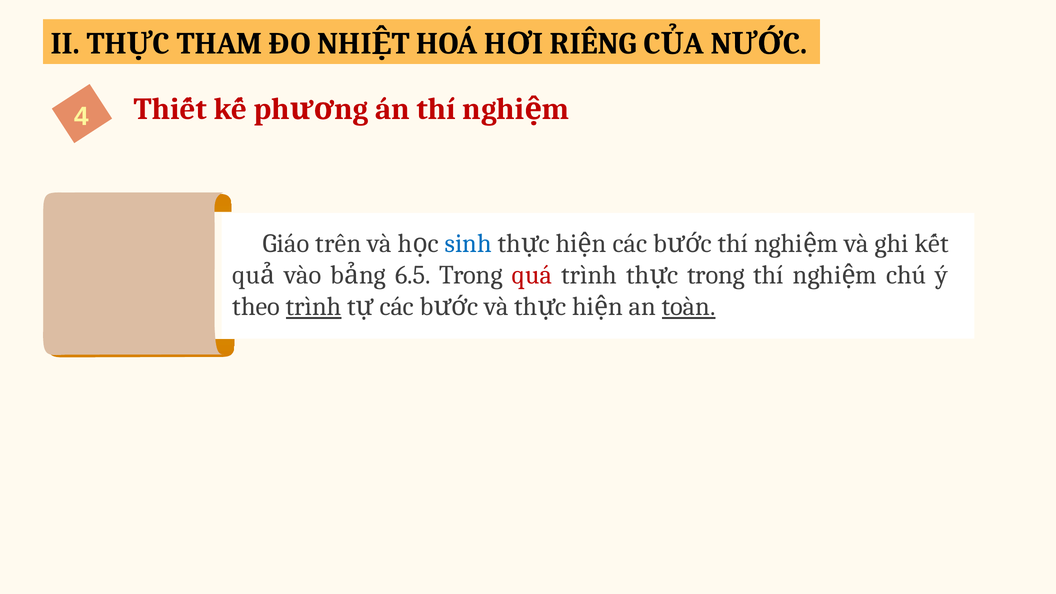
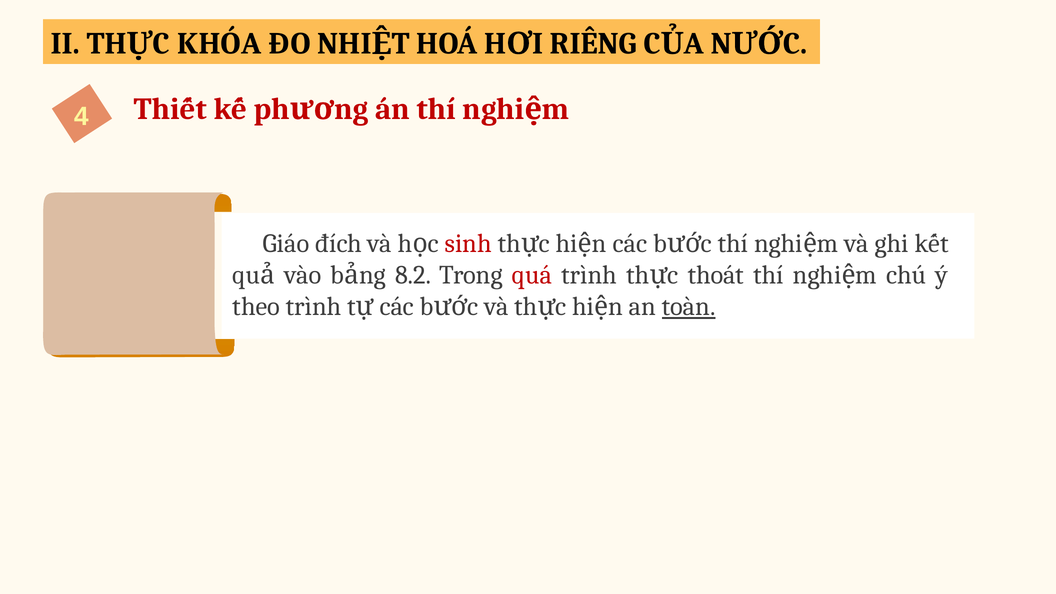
THAM: THAM -> KHÓA
trên: trên -> đích
sinh colour: blue -> red
6.5: 6.5 -> 8.2
trong at (716, 275): trong -> thoát
trình at (314, 307) underline: present -> none
